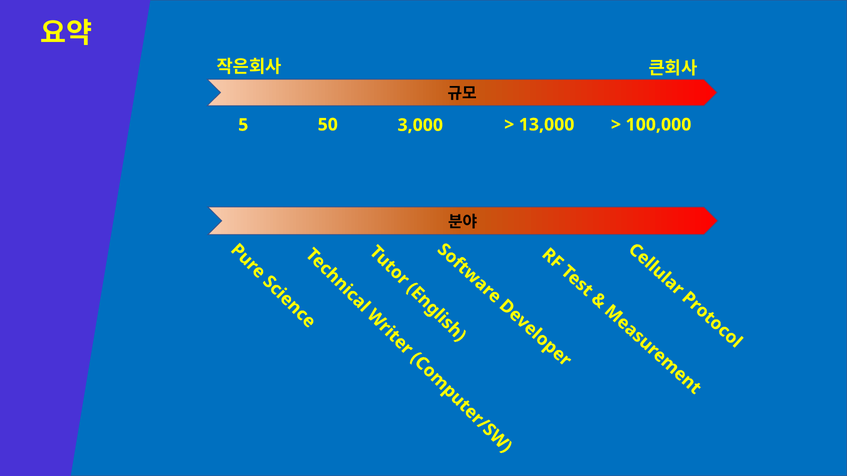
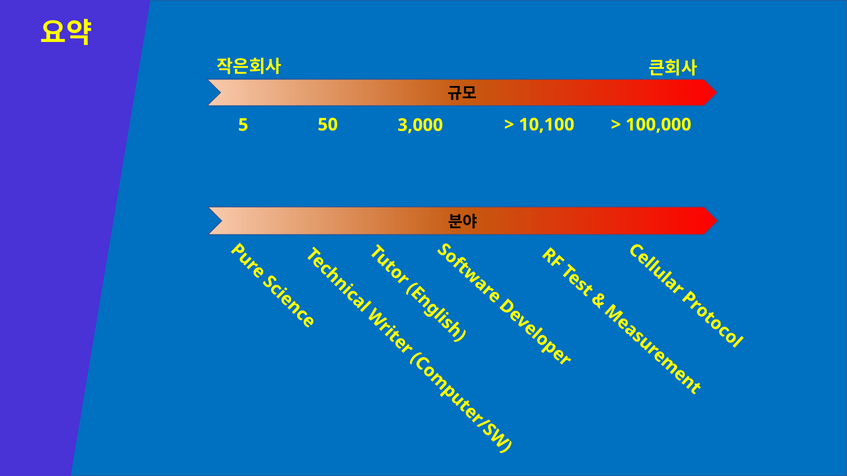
13,000: 13,000 -> 10,100
